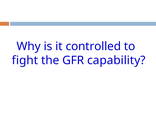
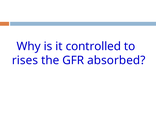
fight: fight -> rises
capability: capability -> absorbed
